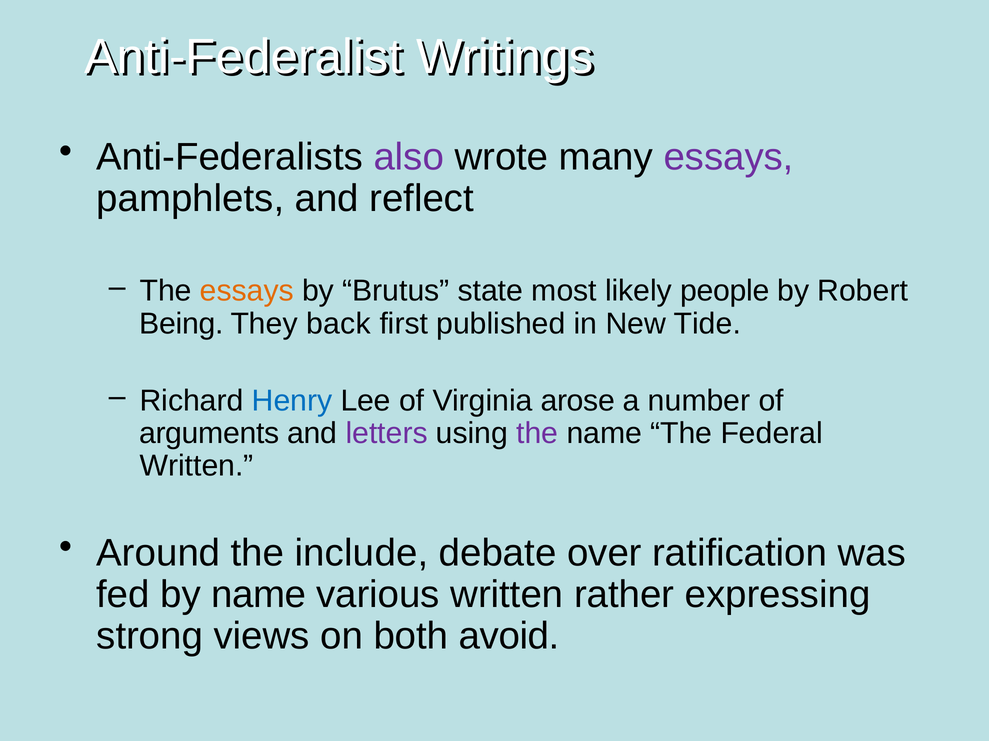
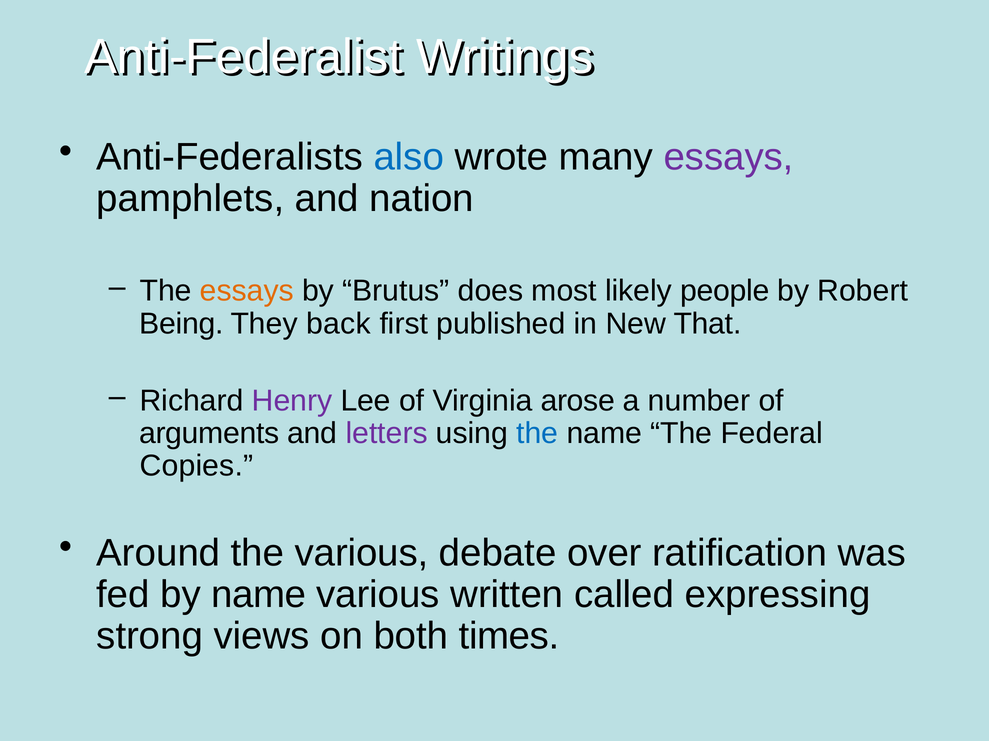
also colour: purple -> blue
reflect: reflect -> nation
state: state -> does
Tide: Tide -> That
Henry colour: blue -> purple
the at (537, 434) colour: purple -> blue
Written at (197, 467): Written -> Copies
the include: include -> various
rather: rather -> called
avoid: avoid -> times
